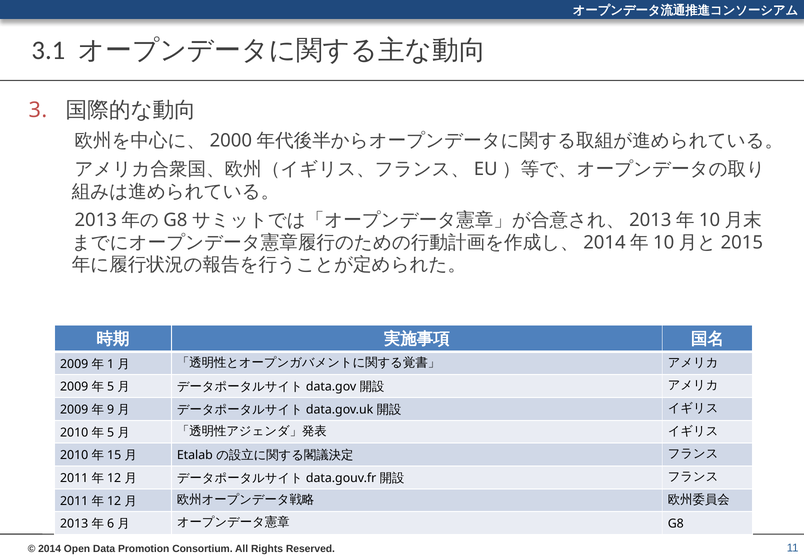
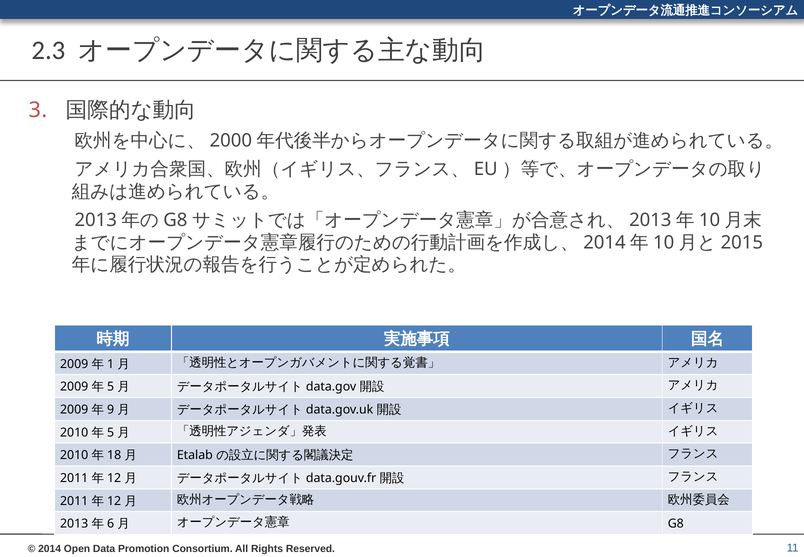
3.1: 3.1 -> 2.3
15: 15 -> 18
